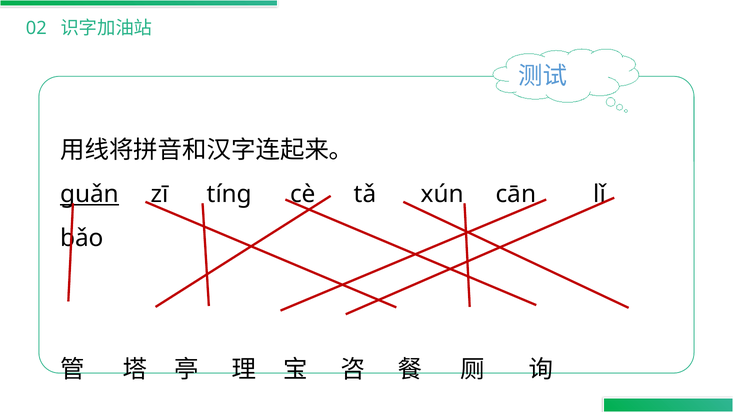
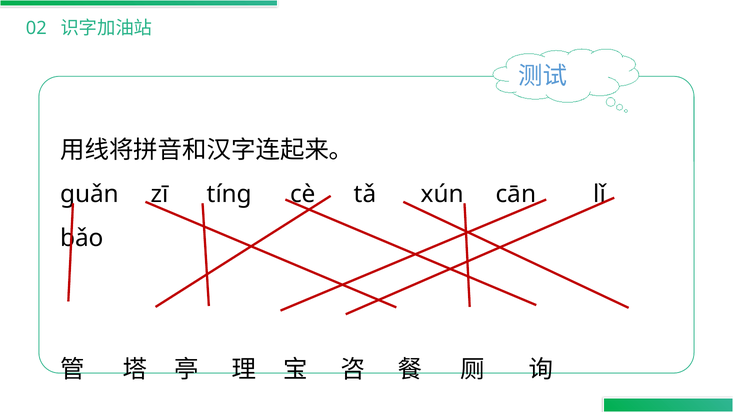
ɡuǎn underline: present -> none
